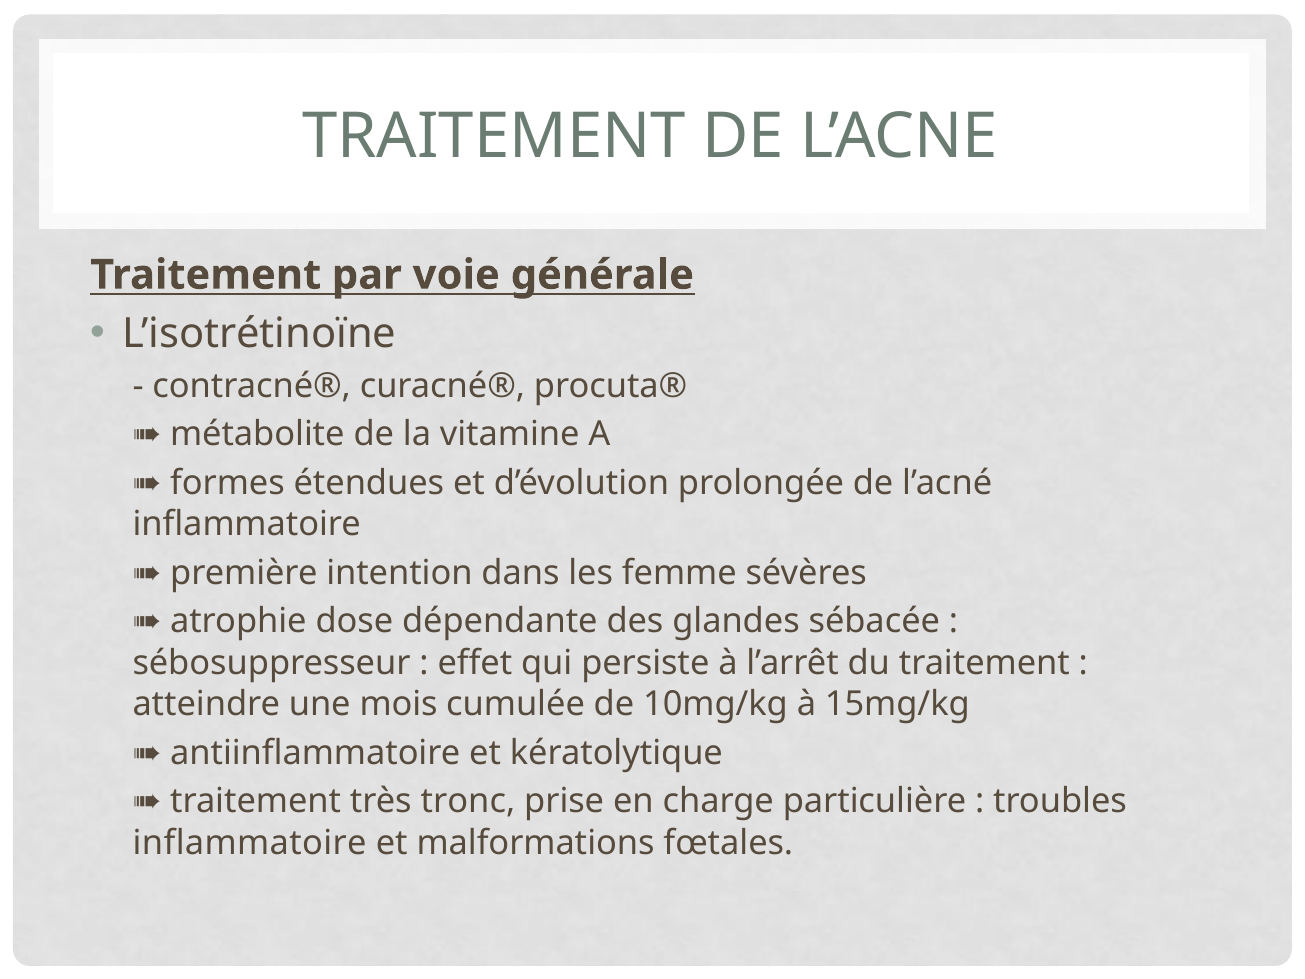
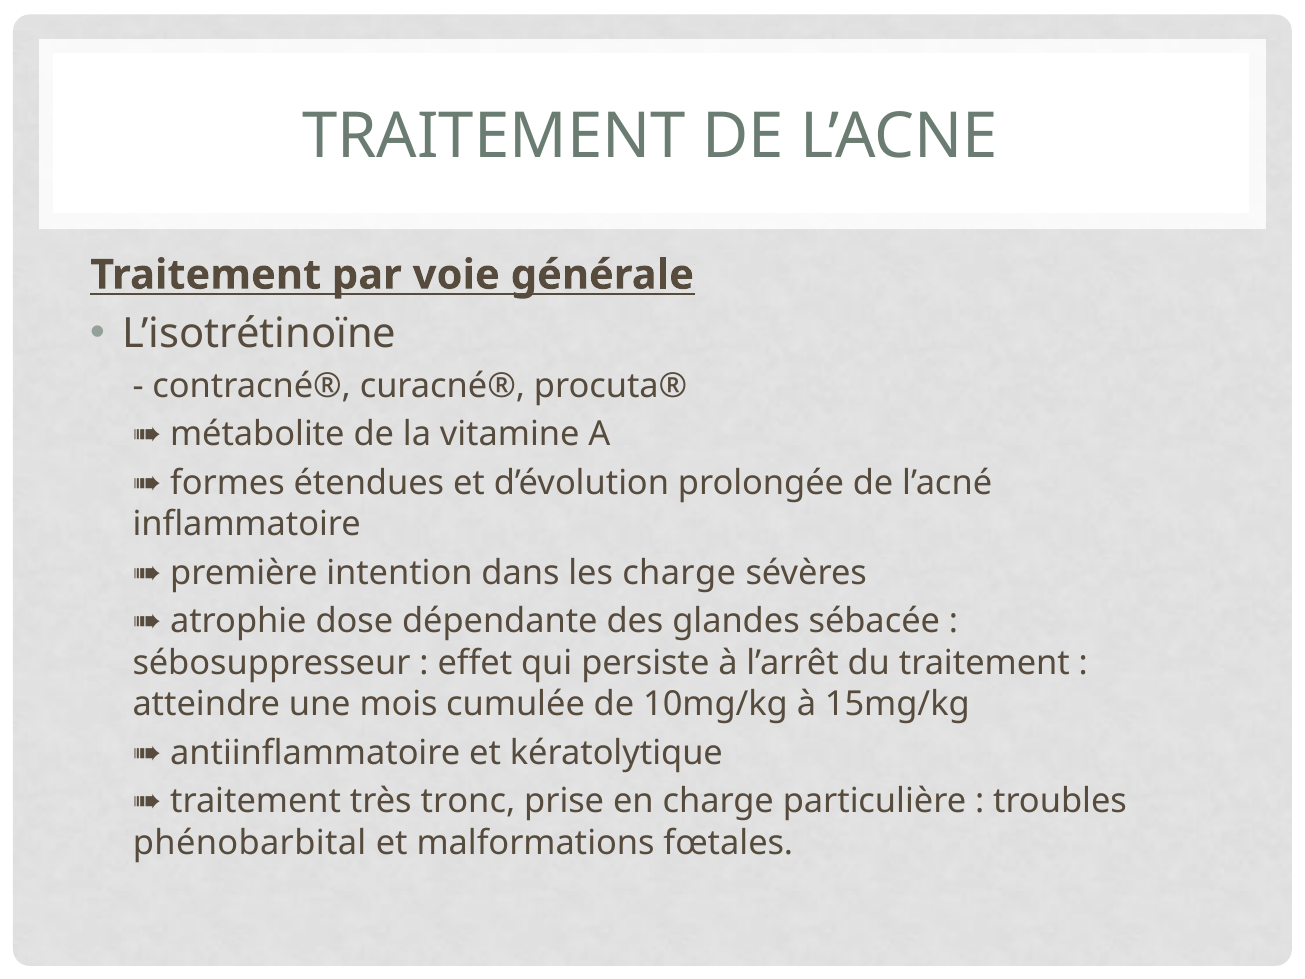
les femme: femme -> charge
inflammatoire at (250, 842): inflammatoire -> phénobarbital
